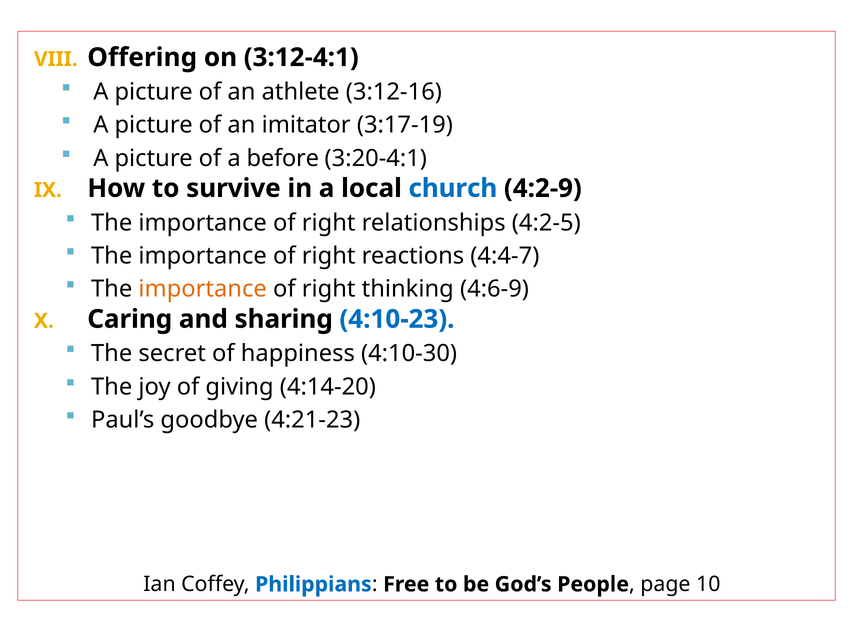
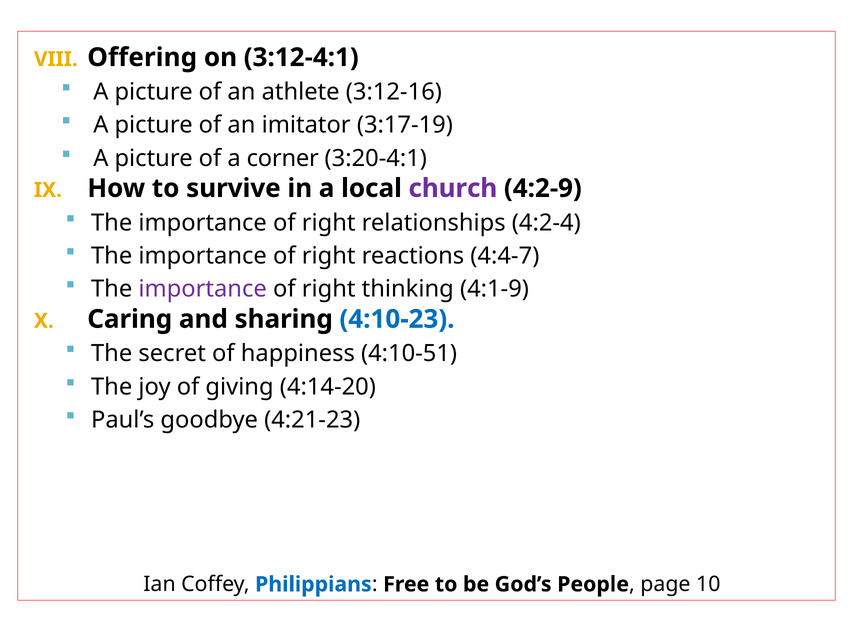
before: before -> corner
church colour: blue -> purple
4:2-5: 4:2-5 -> 4:2-4
importance at (203, 289) colour: orange -> purple
4:6-9: 4:6-9 -> 4:1-9
4:10-30: 4:10-30 -> 4:10-51
